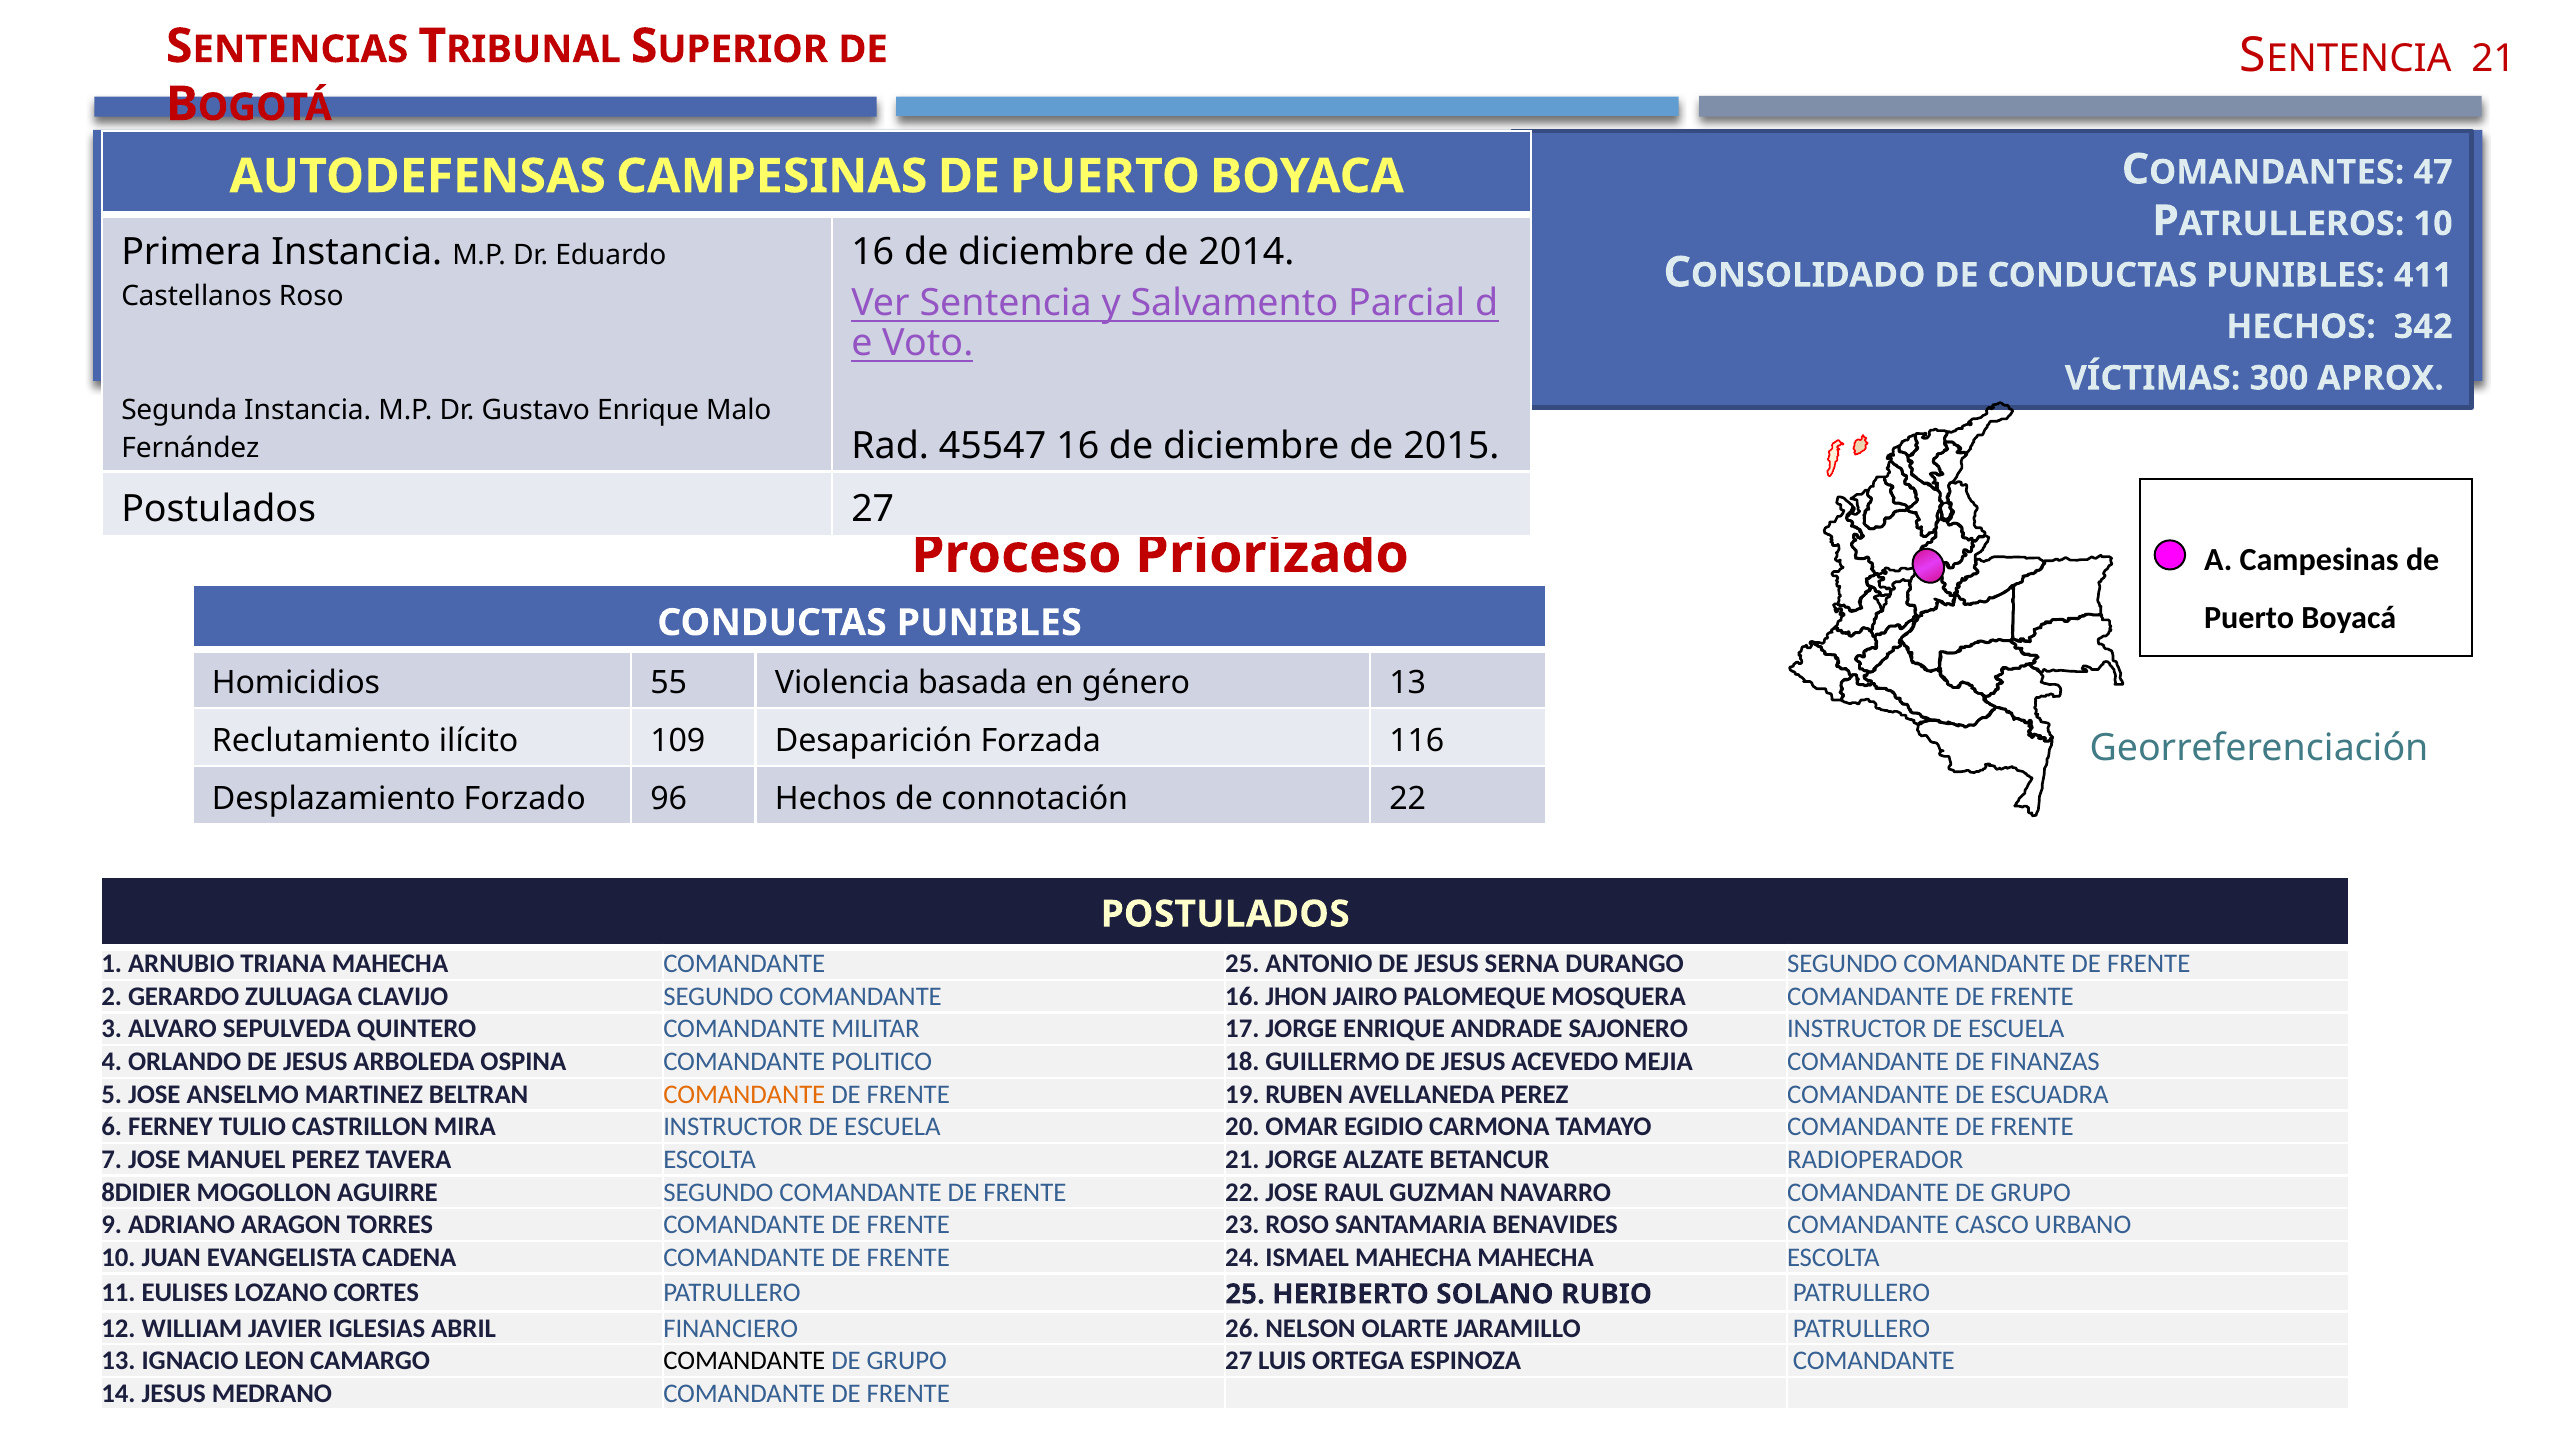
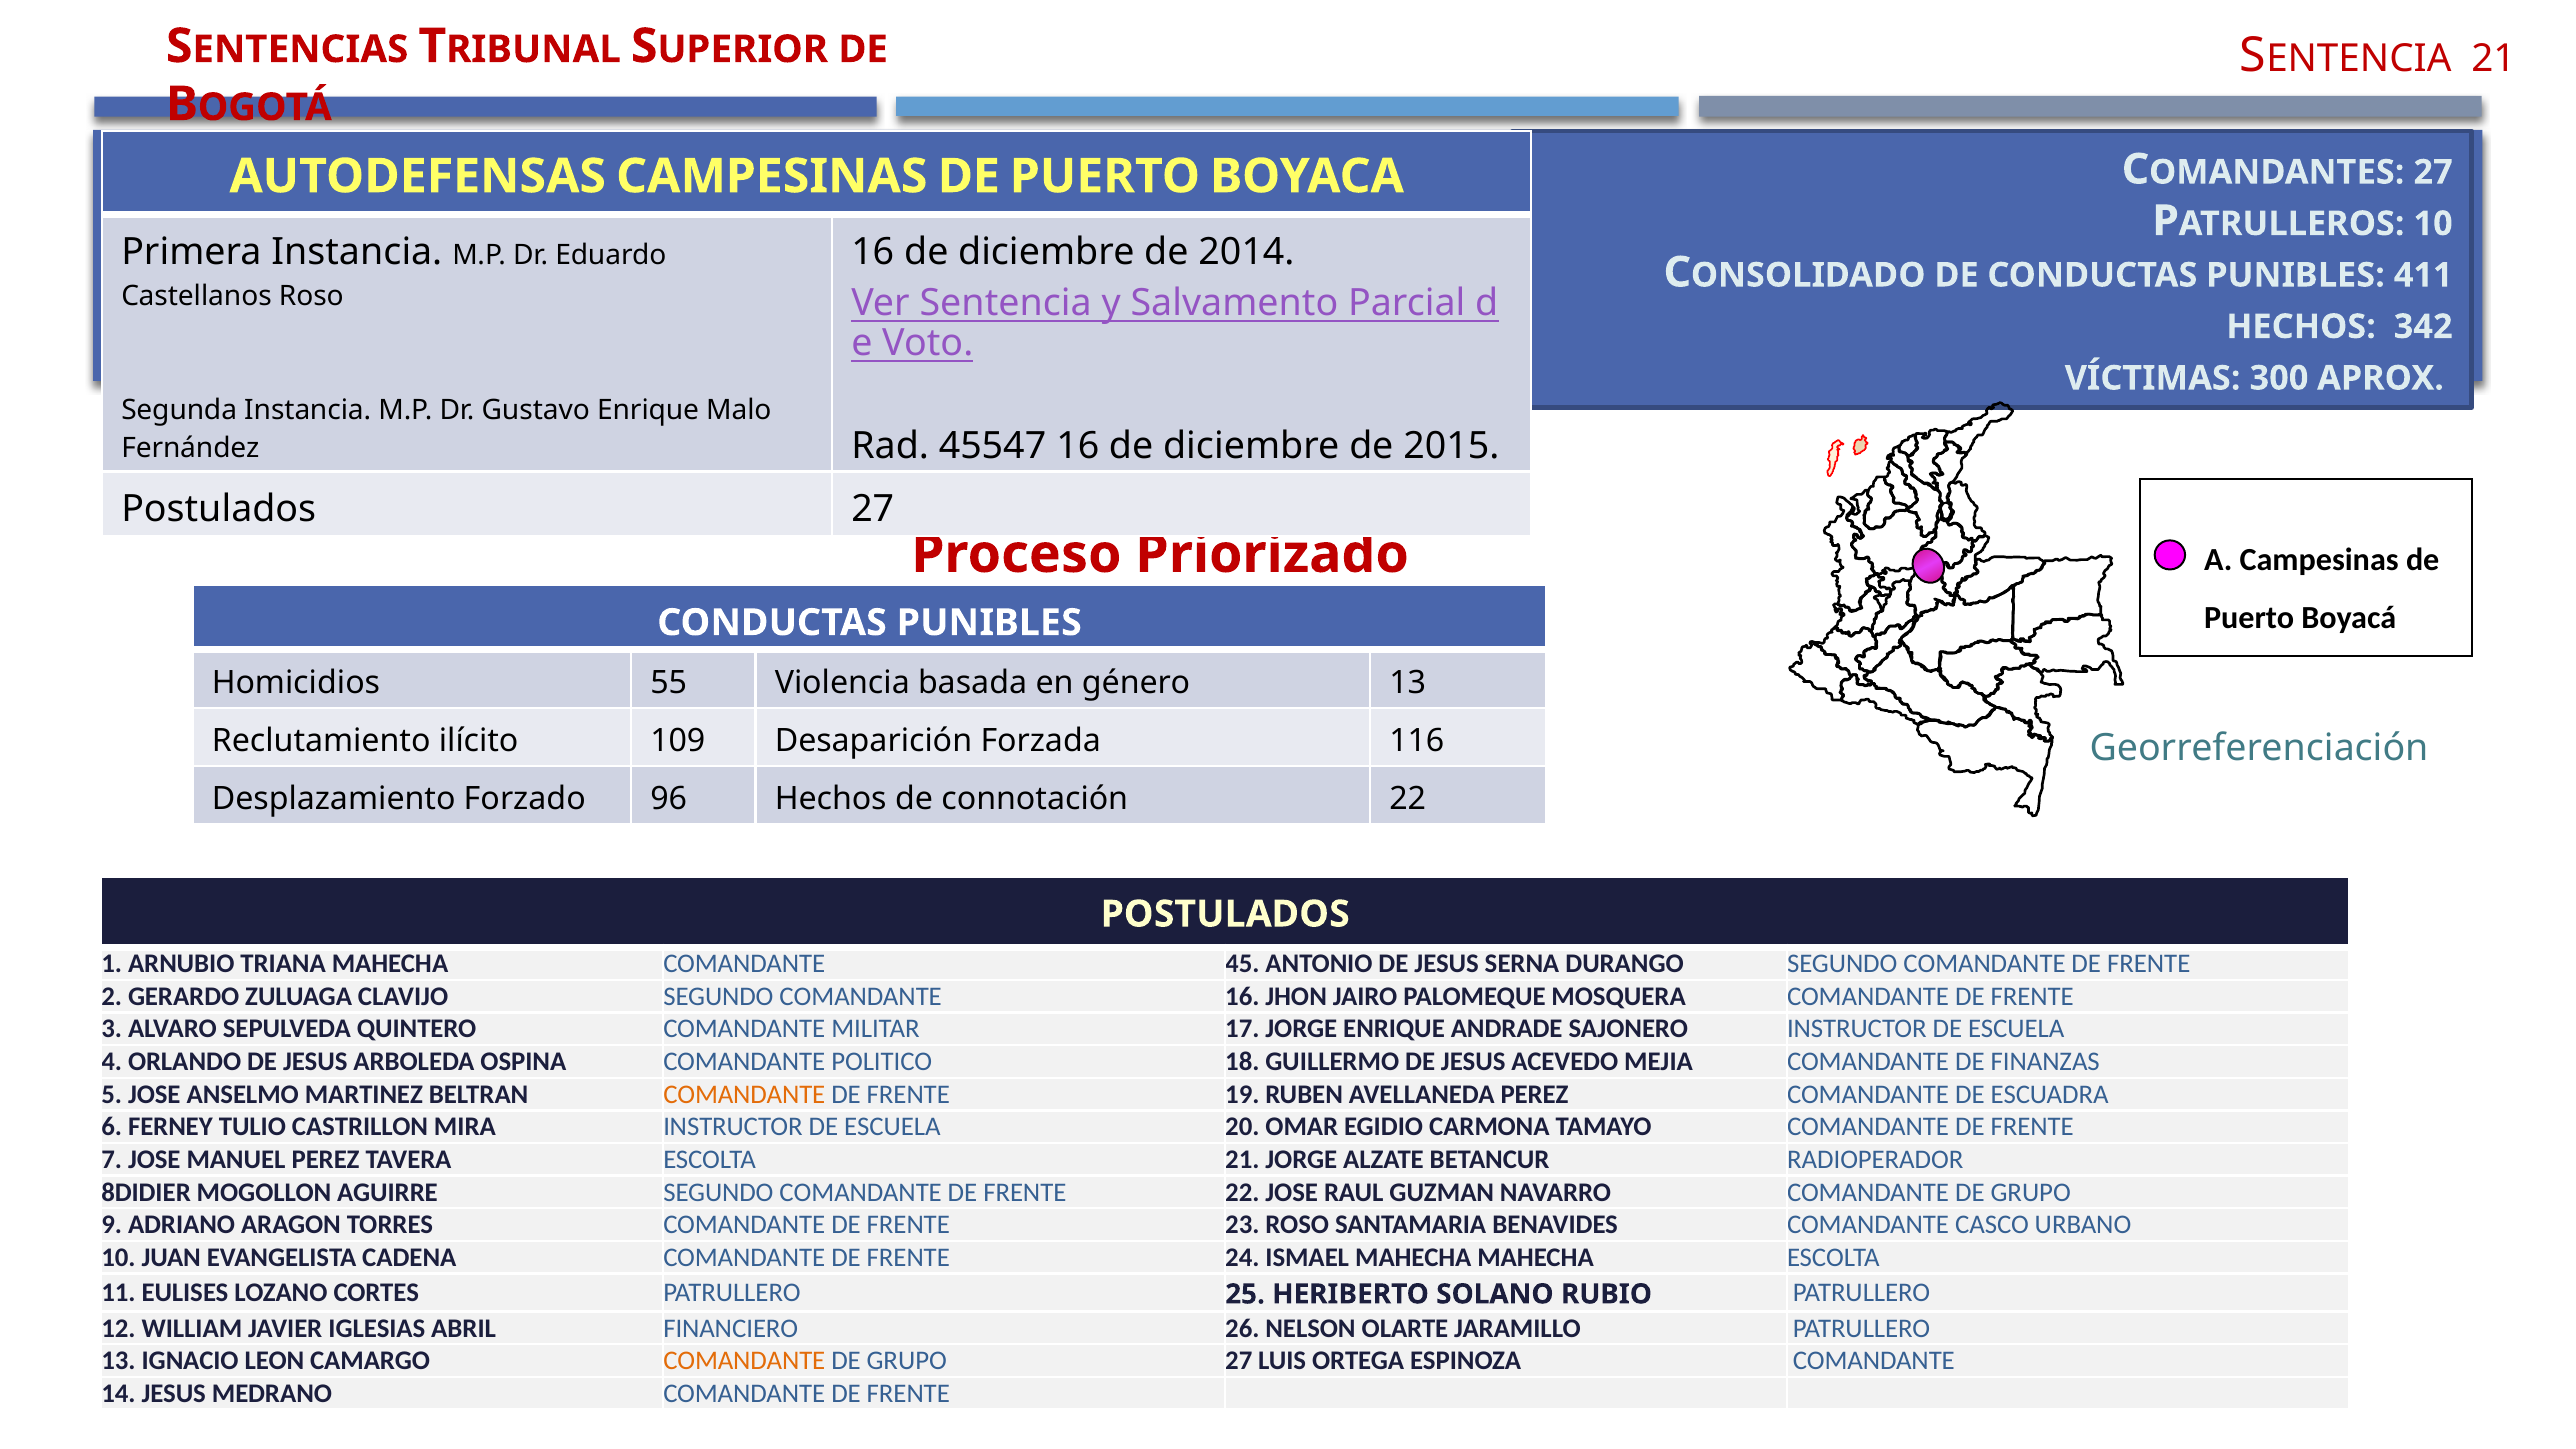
COMANDANTES 47: 47 -> 27
COMANDANTE 25: 25 -> 45
COMANDANTE at (744, 1361) colour: black -> orange
